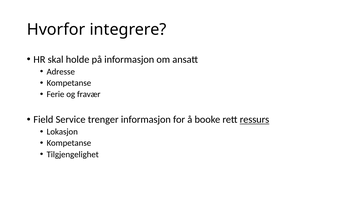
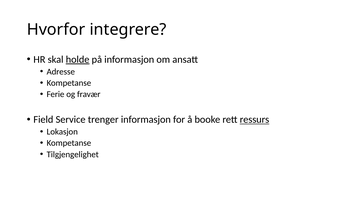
holde underline: none -> present
